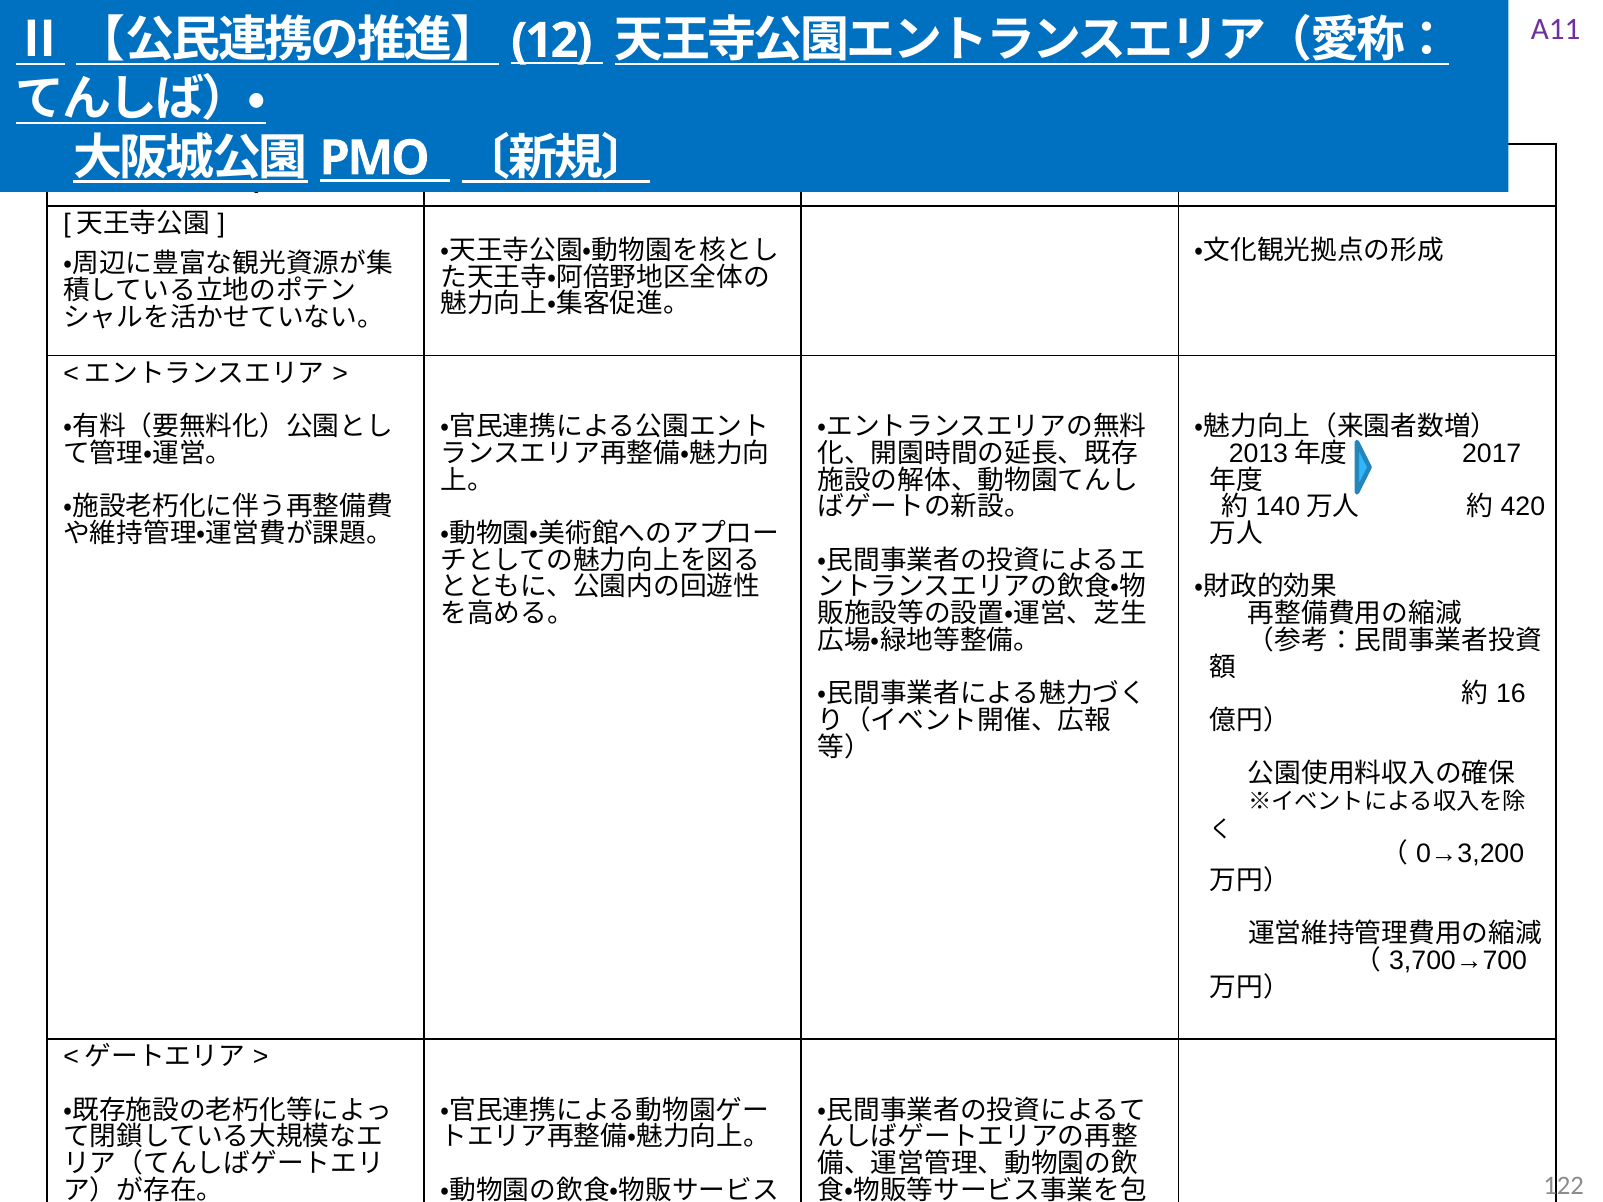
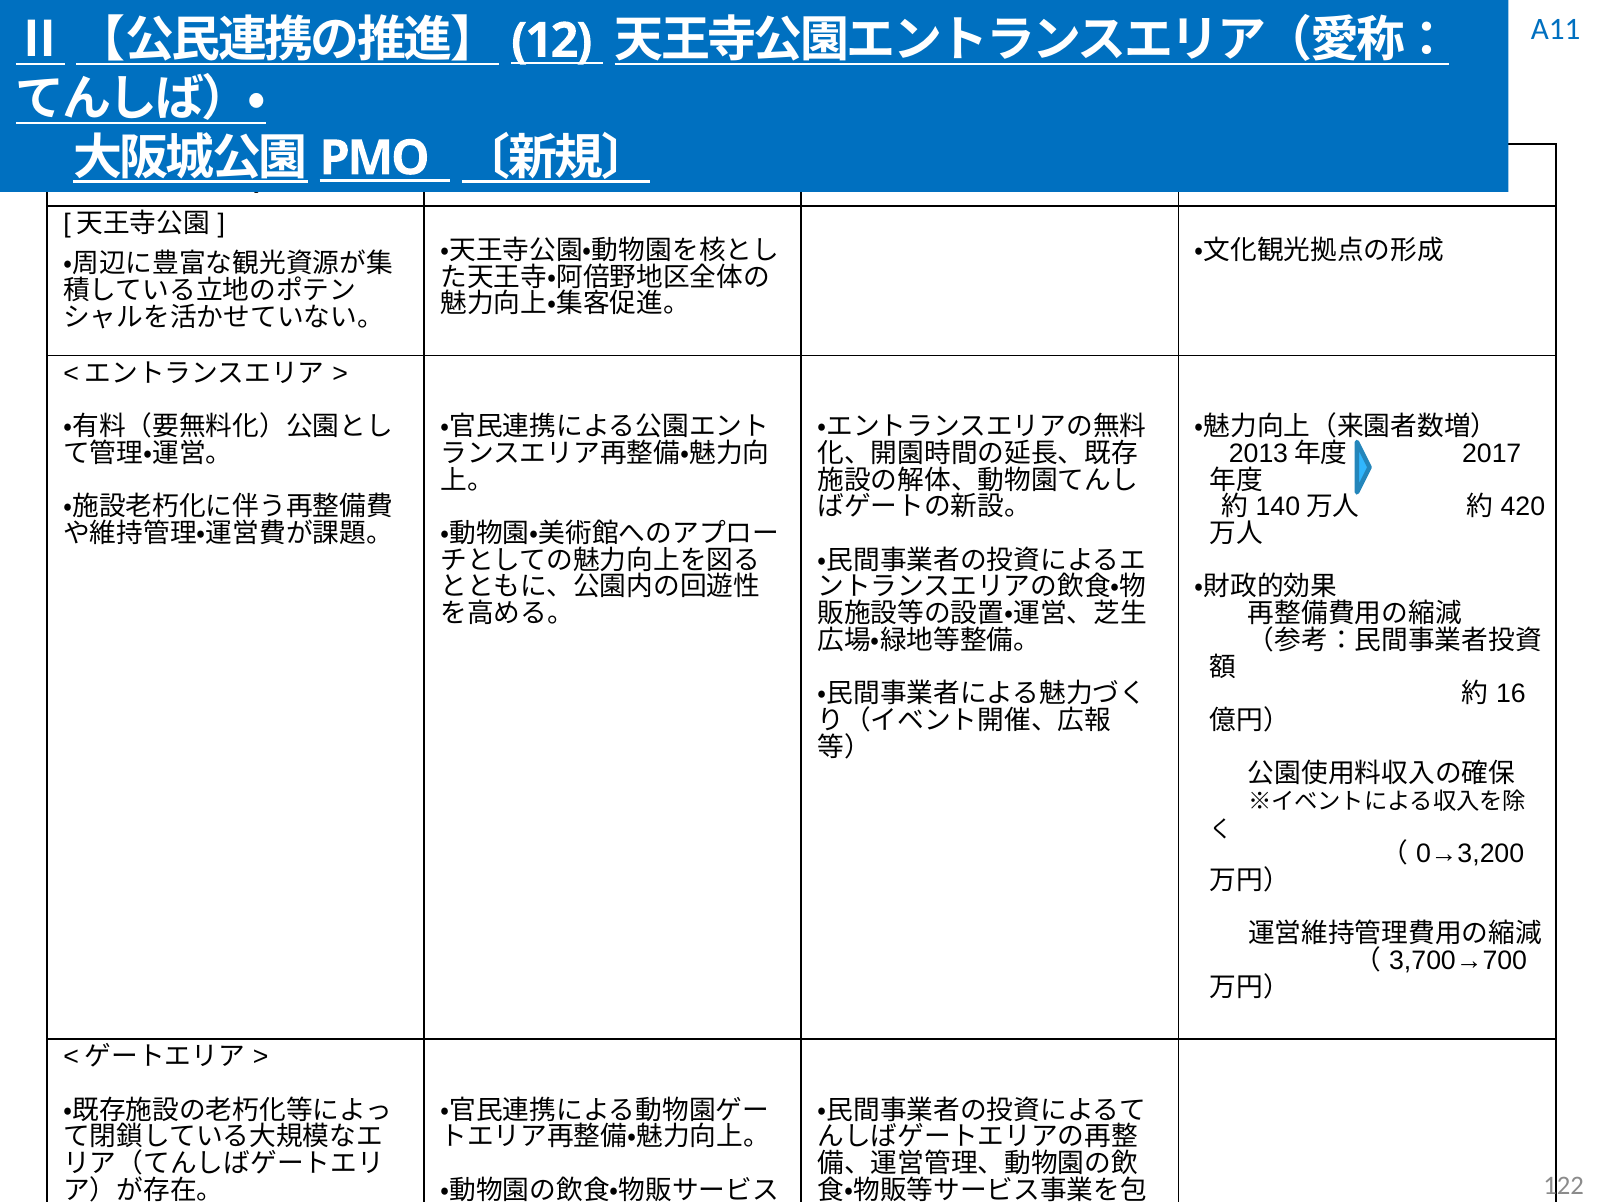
A11 colour: purple -> blue
